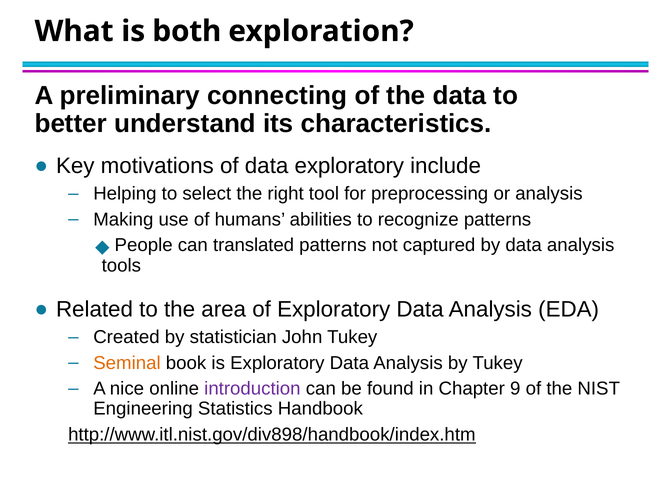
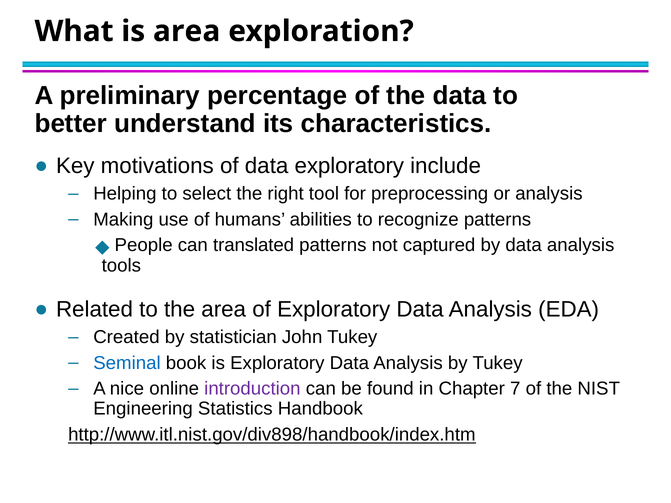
is both: both -> area
connecting: connecting -> percentage
Seminal colour: orange -> blue
9: 9 -> 7
